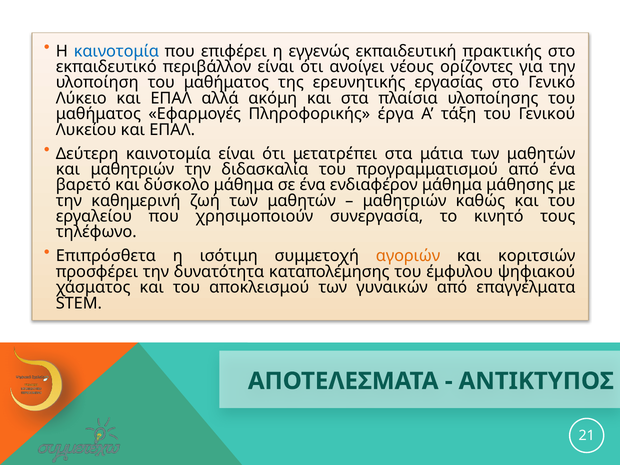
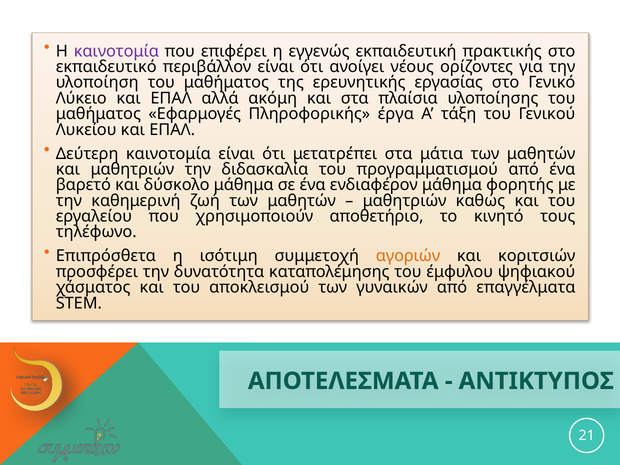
καινοτομία at (116, 51) colour: blue -> purple
μάθησης: μάθησης -> φορητής
συνεργασία: συνεργασία -> αποθετήριο
